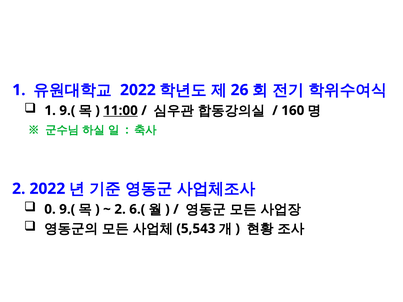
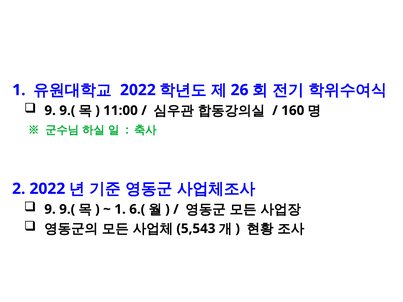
1 at (50, 111): 1 -> 9
11:00 underline: present -> none
0 at (50, 209): 0 -> 9
2 at (120, 209): 2 -> 1
